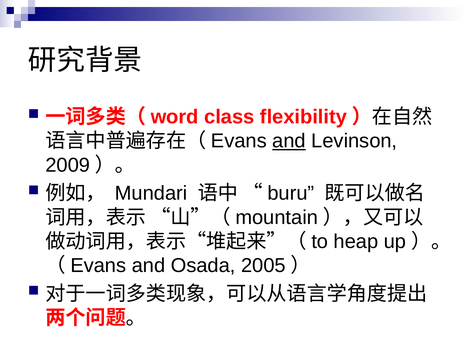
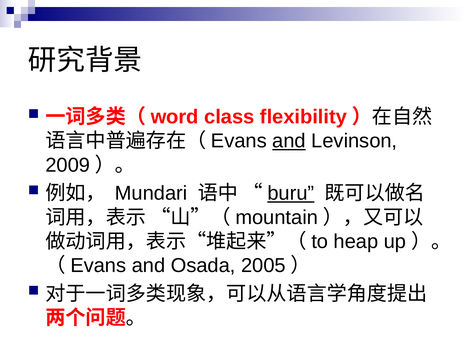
buru underline: none -> present
